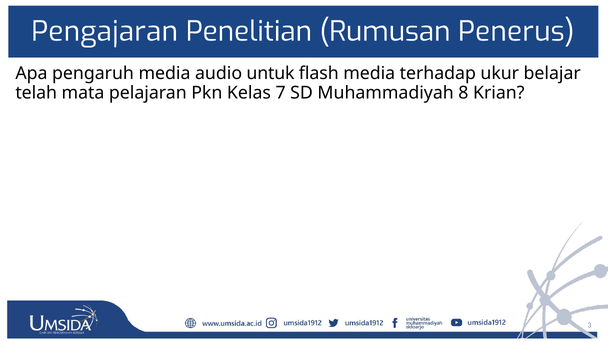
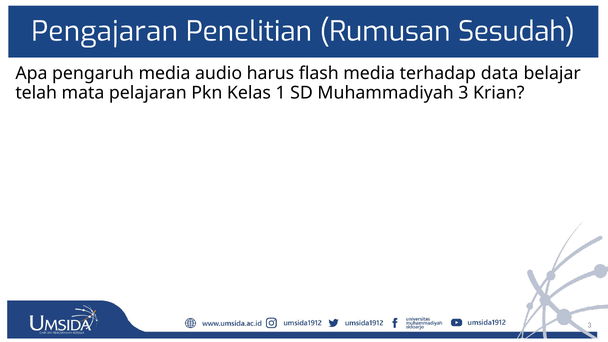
Penerus: Penerus -> Sesudah
untuk: untuk -> harus
ukur: ukur -> data
7: 7 -> 1
Muhammadiyah 8: 8 -> 3
